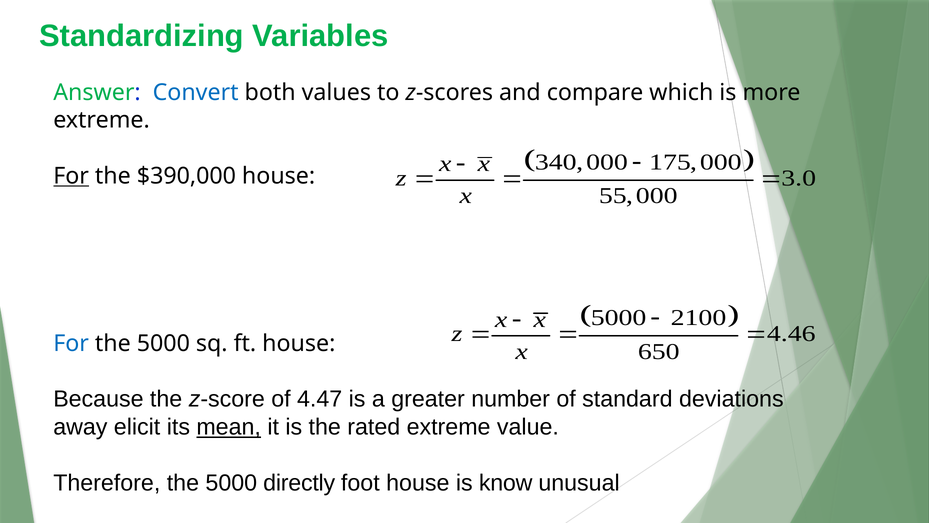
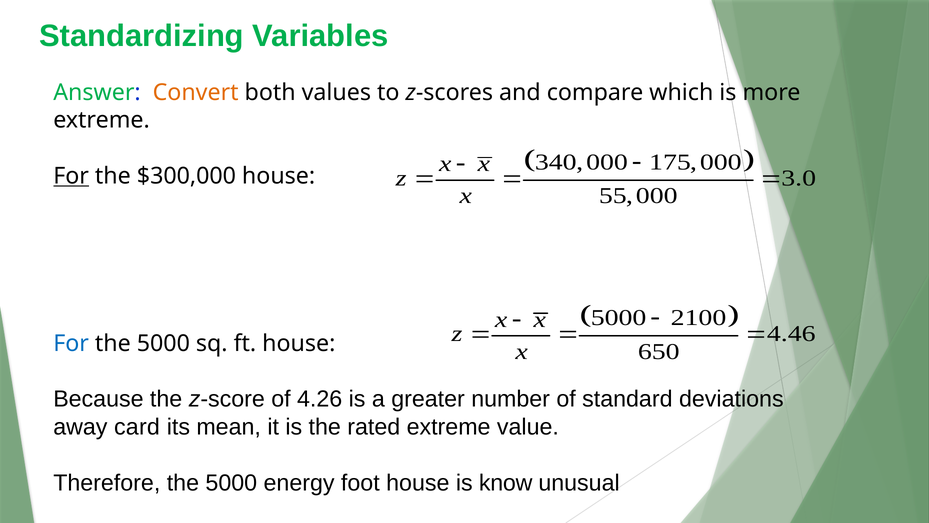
Convert colour: blue -> orange
$390,000: $390,000 -> $300,000
4.47: 4.47 -> 4.26
elicit: elicit -> card
mean underline: present -> none
directly: directly -> energy
